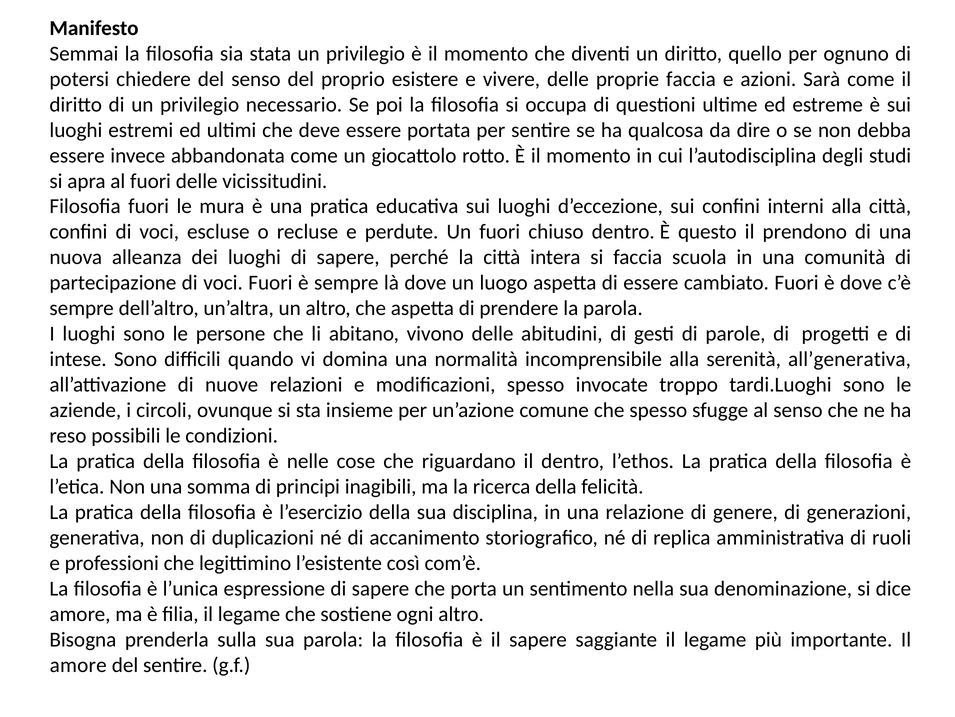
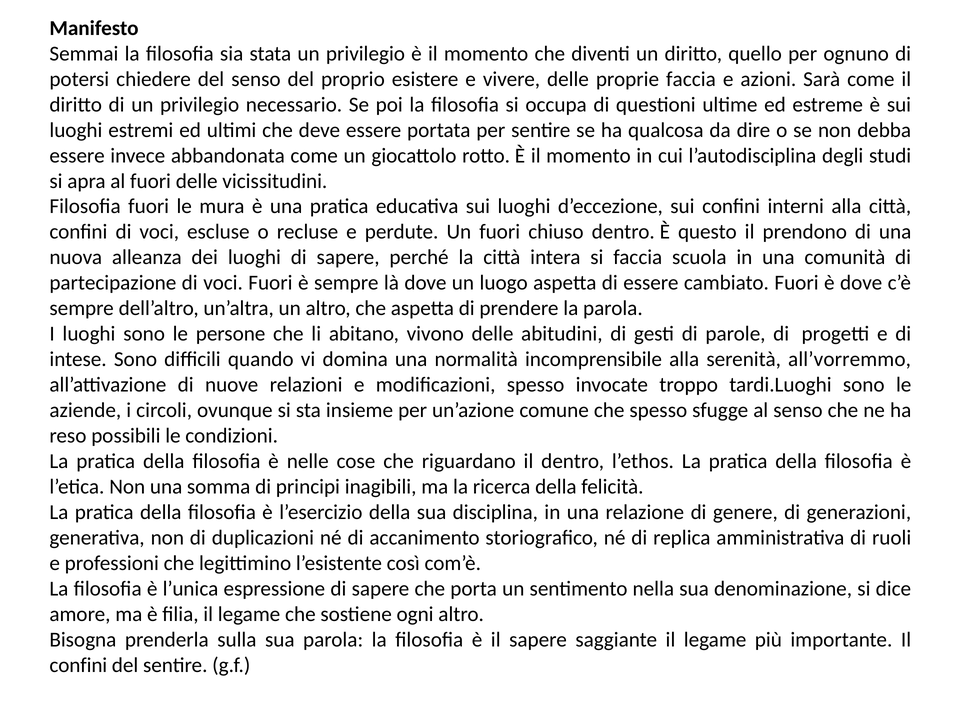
all’generativa: all’generativa -> all’vorremmo
amore at (78, 664): amore -> confini
